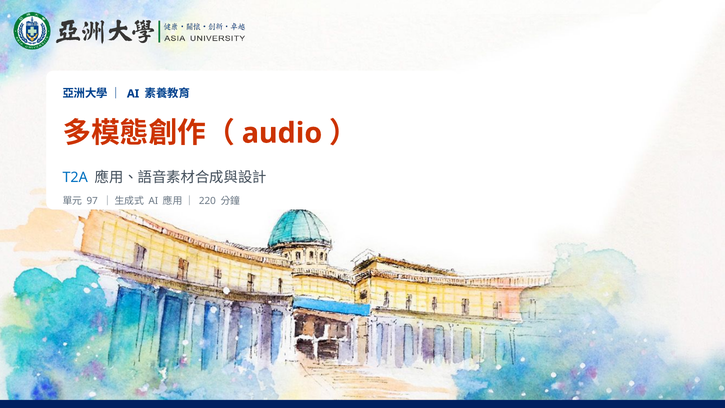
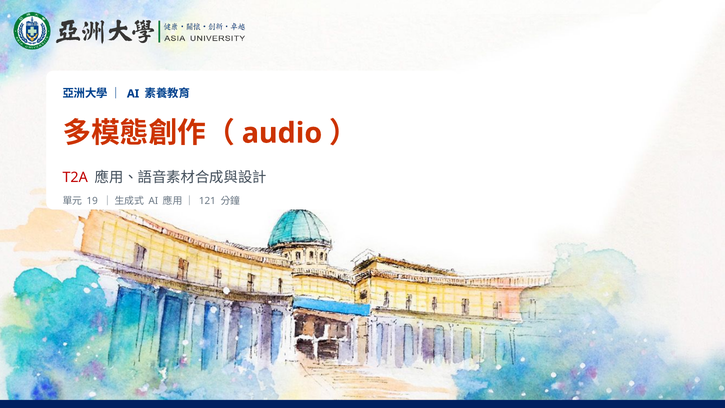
T2A colour: blue -> red
97: 97 -> 19
220: 220 -> 121
